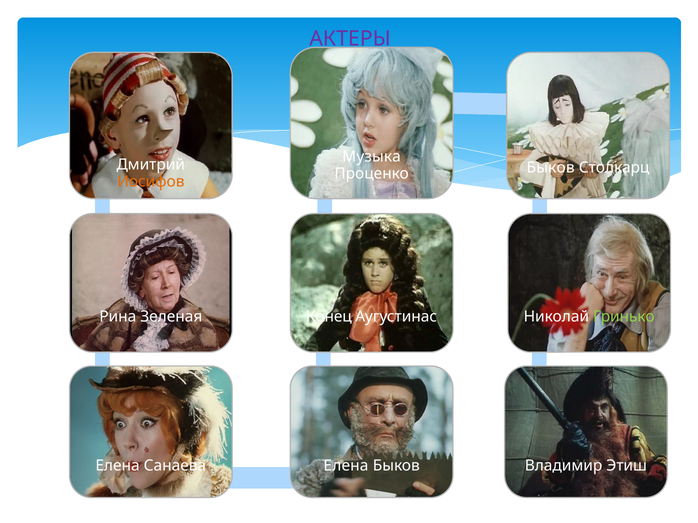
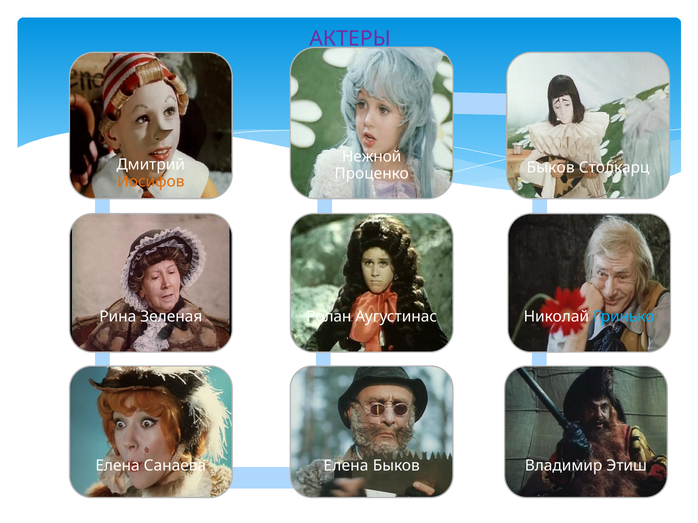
Музыка: Музыка -> Нежной
Конец: Конец -> Ролан
Гринько colour: light green -> light blue
